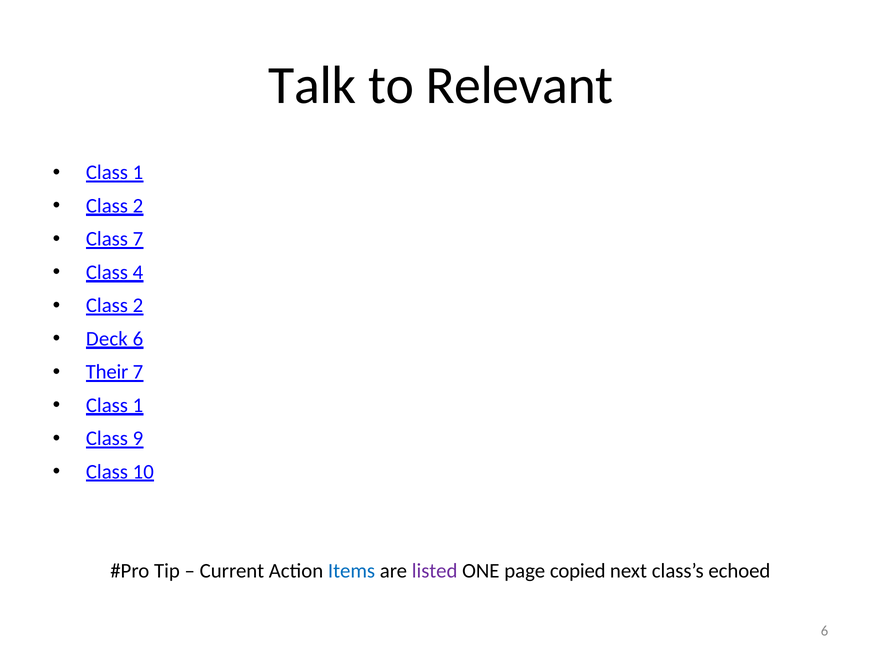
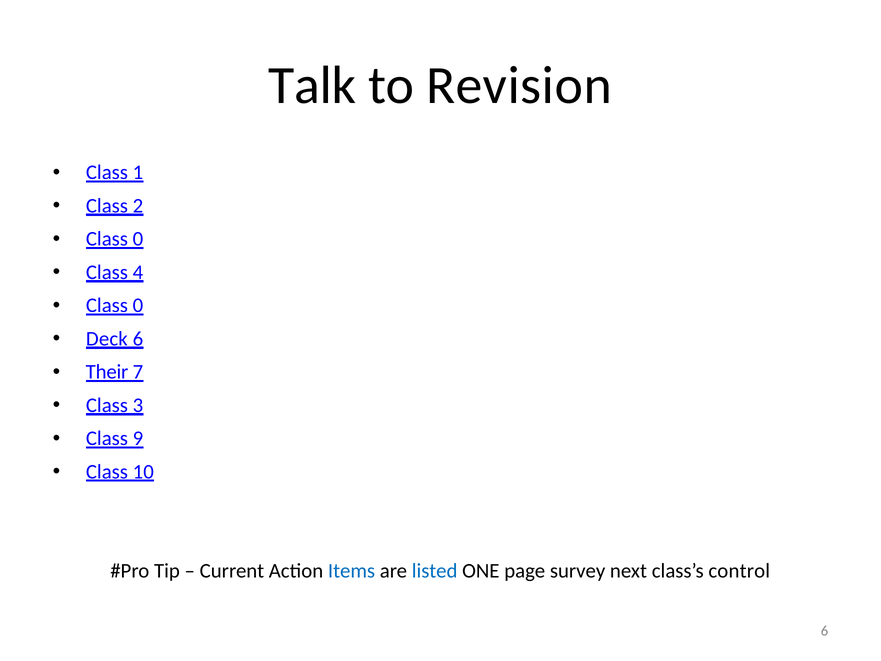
Relevant: Relevant -> Revision
7 at (138, 239): 7 -> 0
2 at (138, 305): 2 -> 0
1 at (138, 405): 1 -> 3
listed colour: purple -> blue
copied: copied -> survey
echoed: echoed -> control
